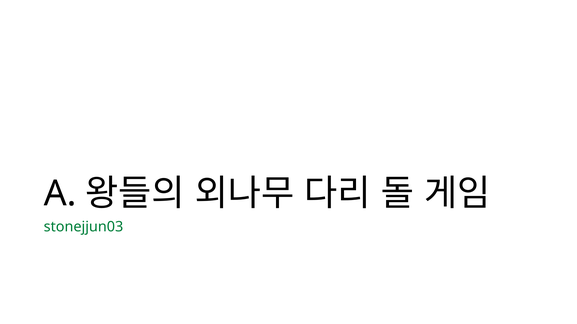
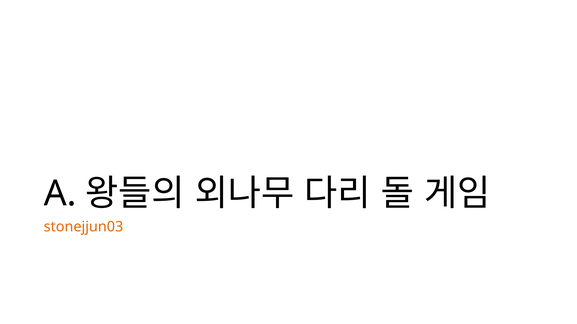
stonejjun03 colour: green -> orange
